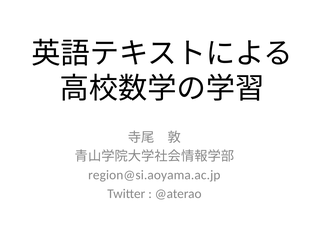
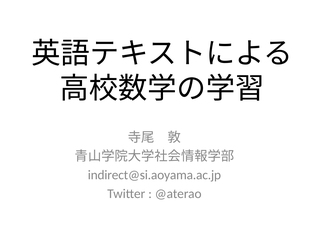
region@si.aoyama.ac.jp: region@si.aoyama.ac.jp -> indirect@si.aoyama.ac.jp
